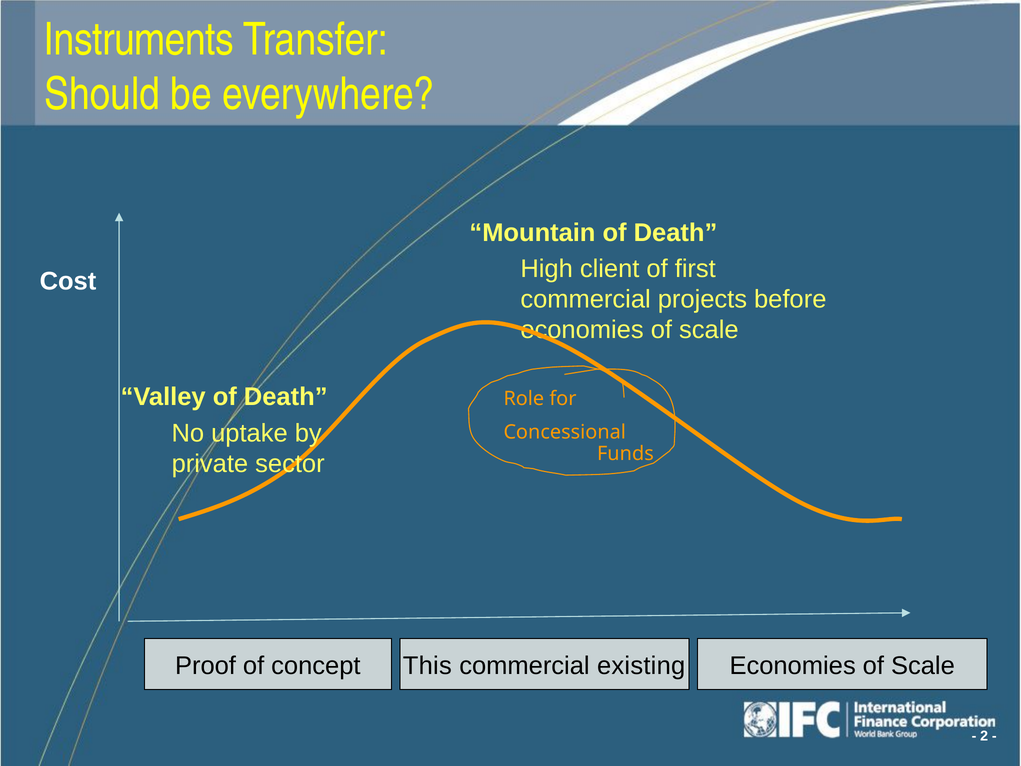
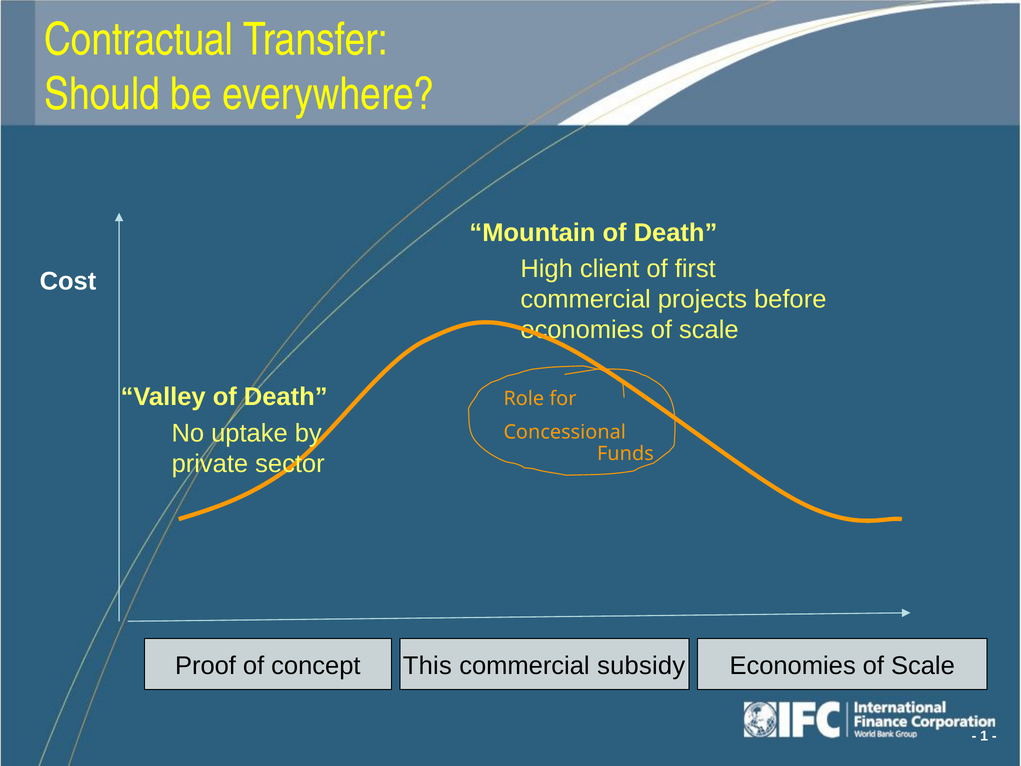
Instruments: Instruments -> Contractual
existing: existing -> subsidy
2: 2 -> 1
